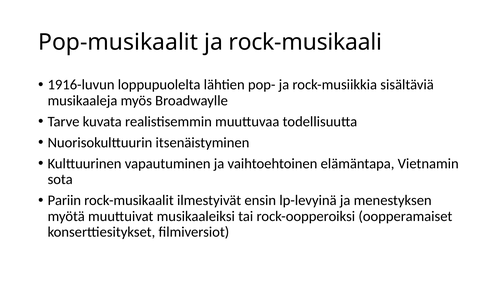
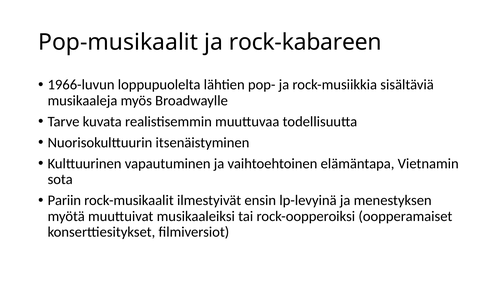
rock-musikaali: rock-musikaali -> rock-kabareen
1916-luvun: 1916-luvun -> 1966-luvun
